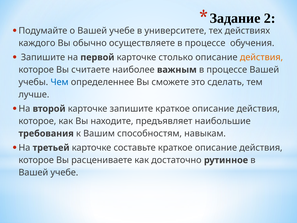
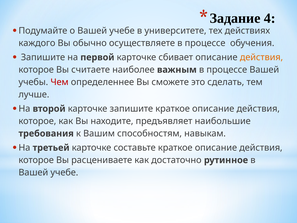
2: 2 -> 4
столько: столько -> сбивает
Чем colour: blue -> red
